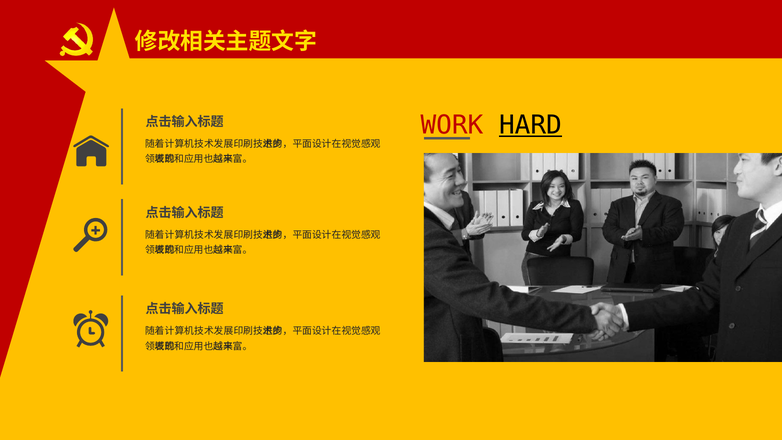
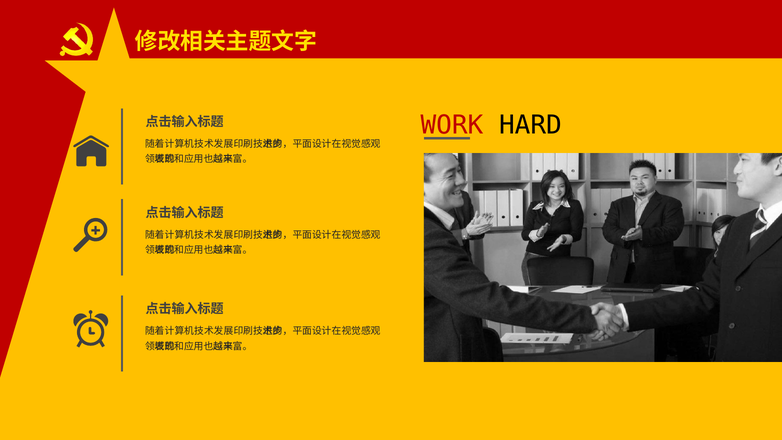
HARD underline: present -> none
